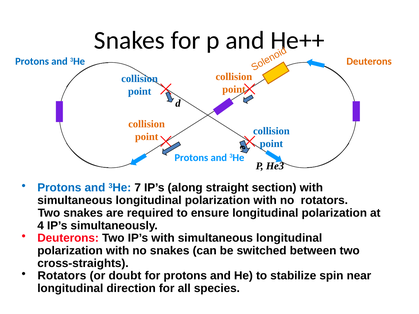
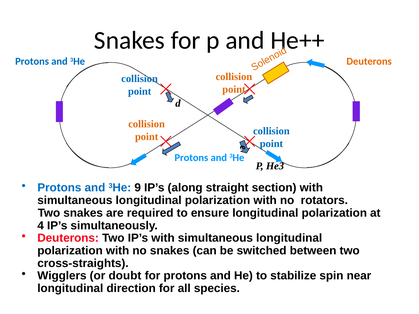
7: 7 -> 9
Rotators at (62, 276): Rotators -> Wigglers
